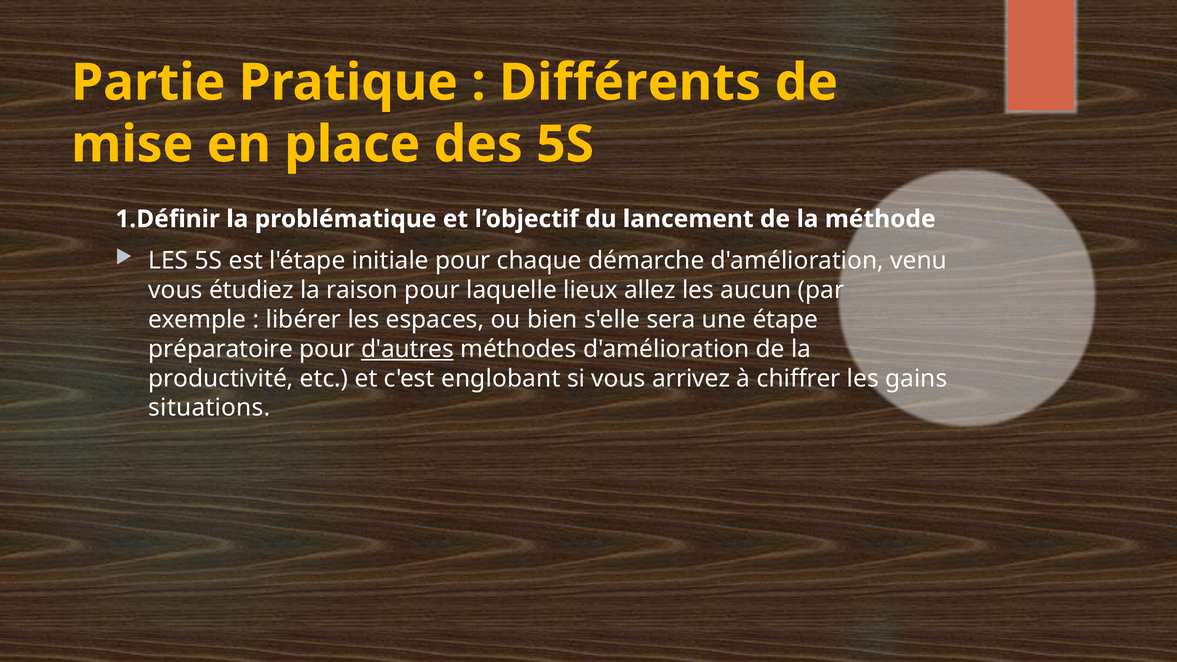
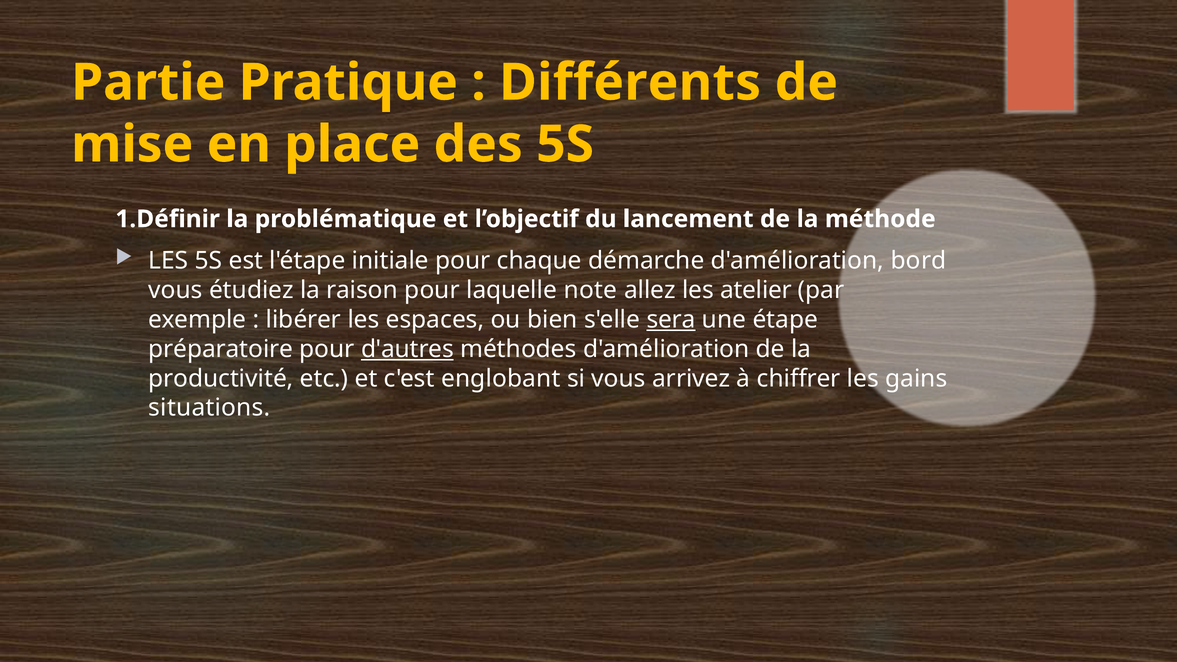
venu: venu -> bord
lieux: lieux -> note
aucun: aucun -> atelier
sera underline: none -> present
